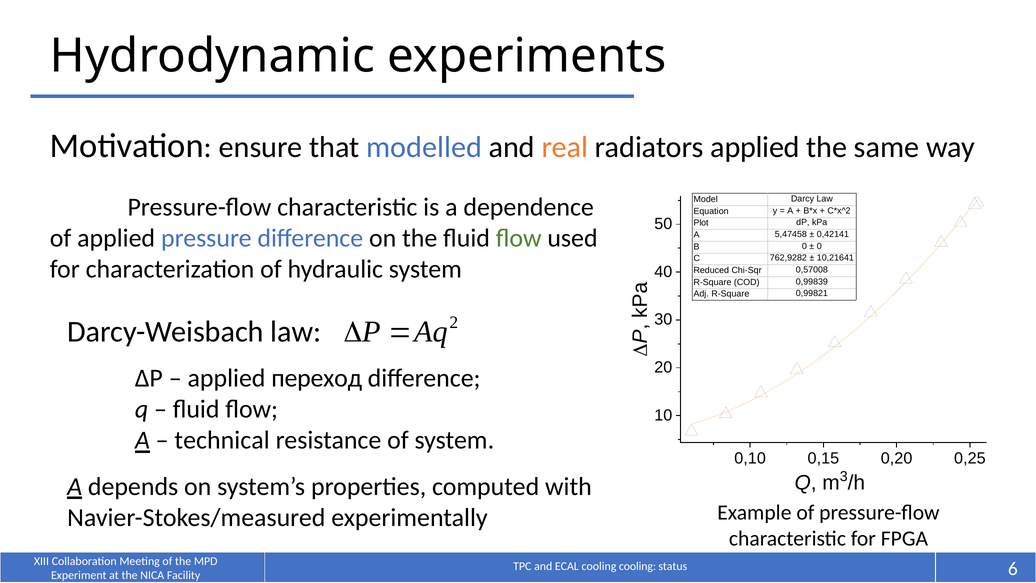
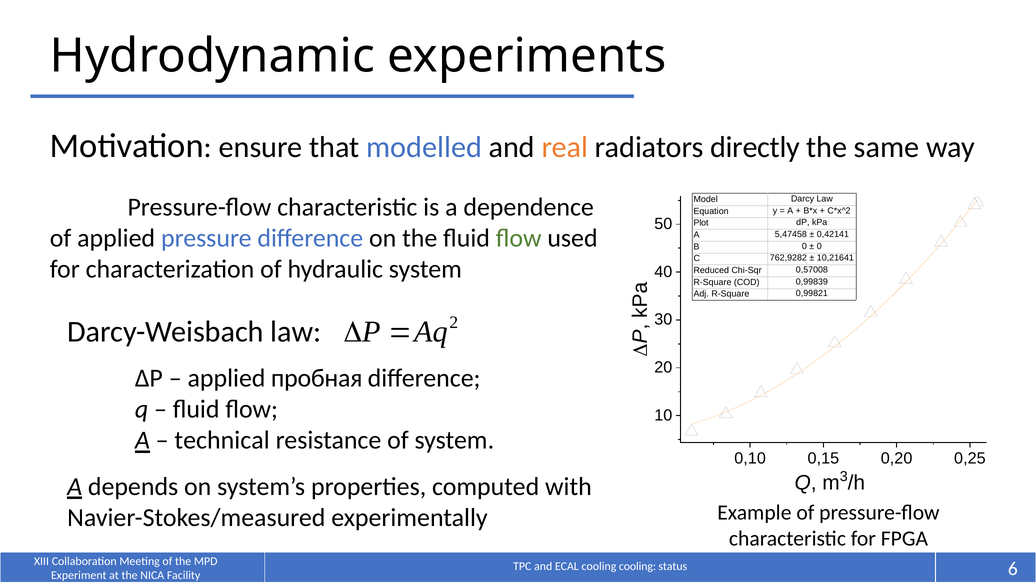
radiators applied: applied -> directly
переход: переход -> пробная
